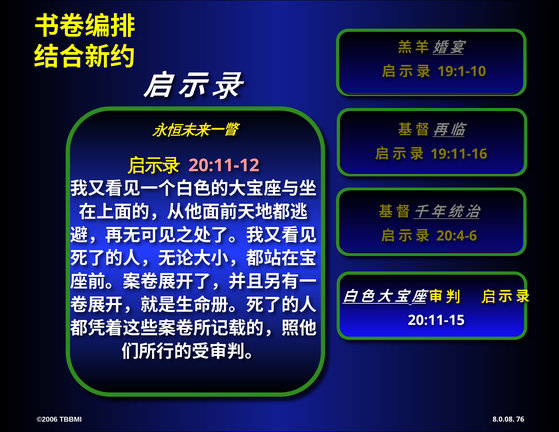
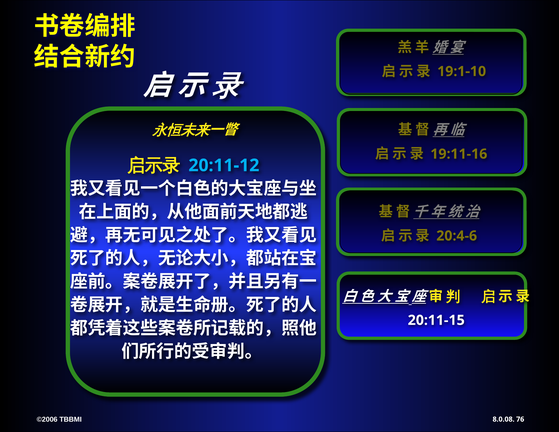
20:11-12 colour: pink -> light blue
